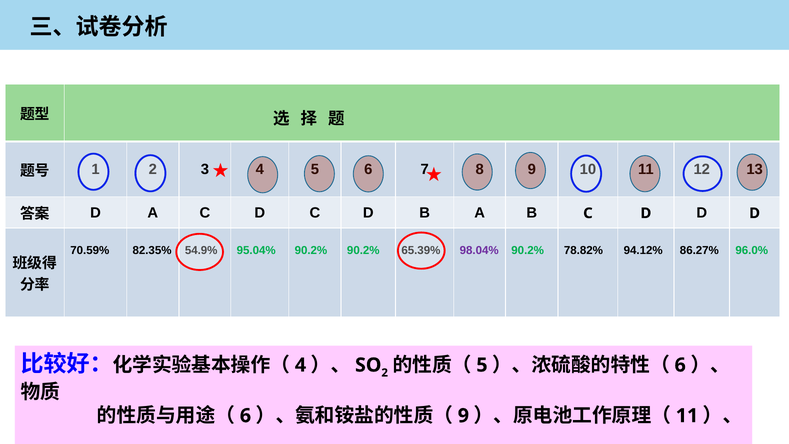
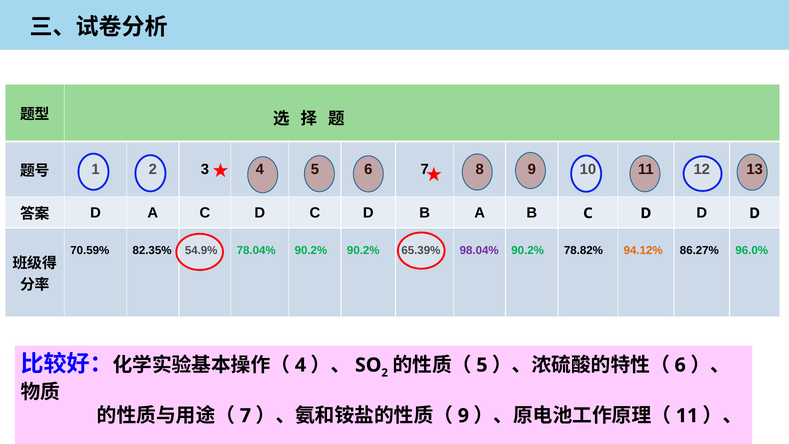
95.04%: 95.04% -> 78.04%
94.12% colour: black -> orange
6 at (245, 416): 6 -> 7
